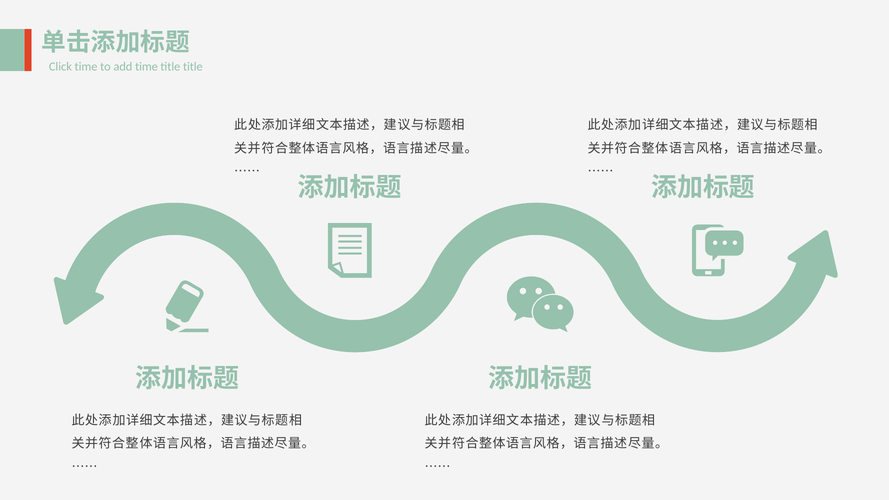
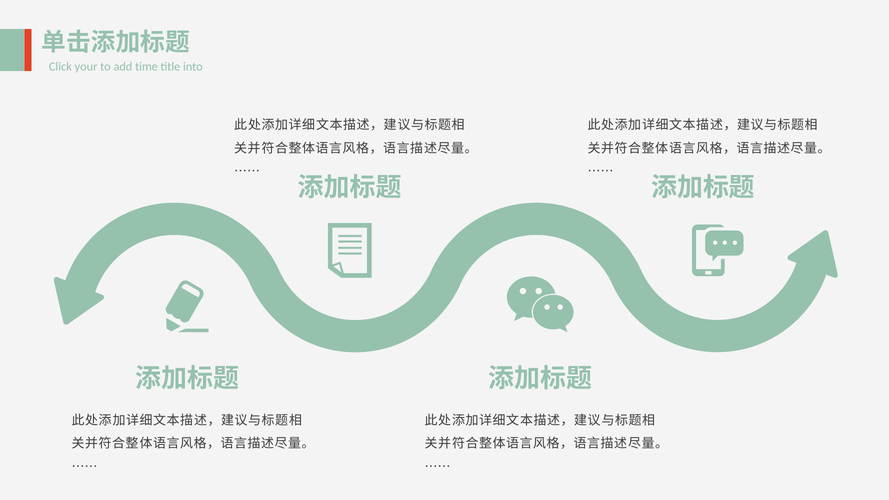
Click time: time -> your
title title: title -> into
